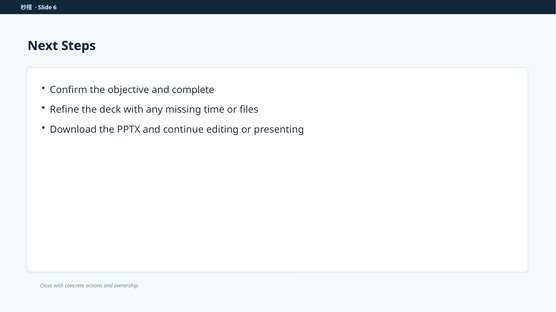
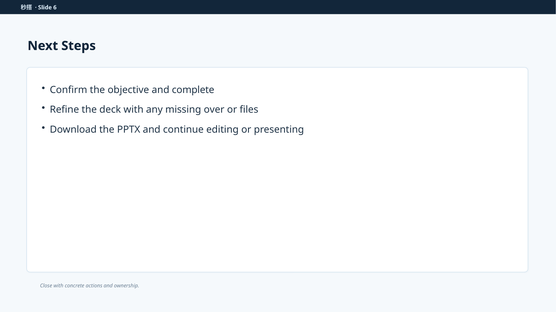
time: time -> over
